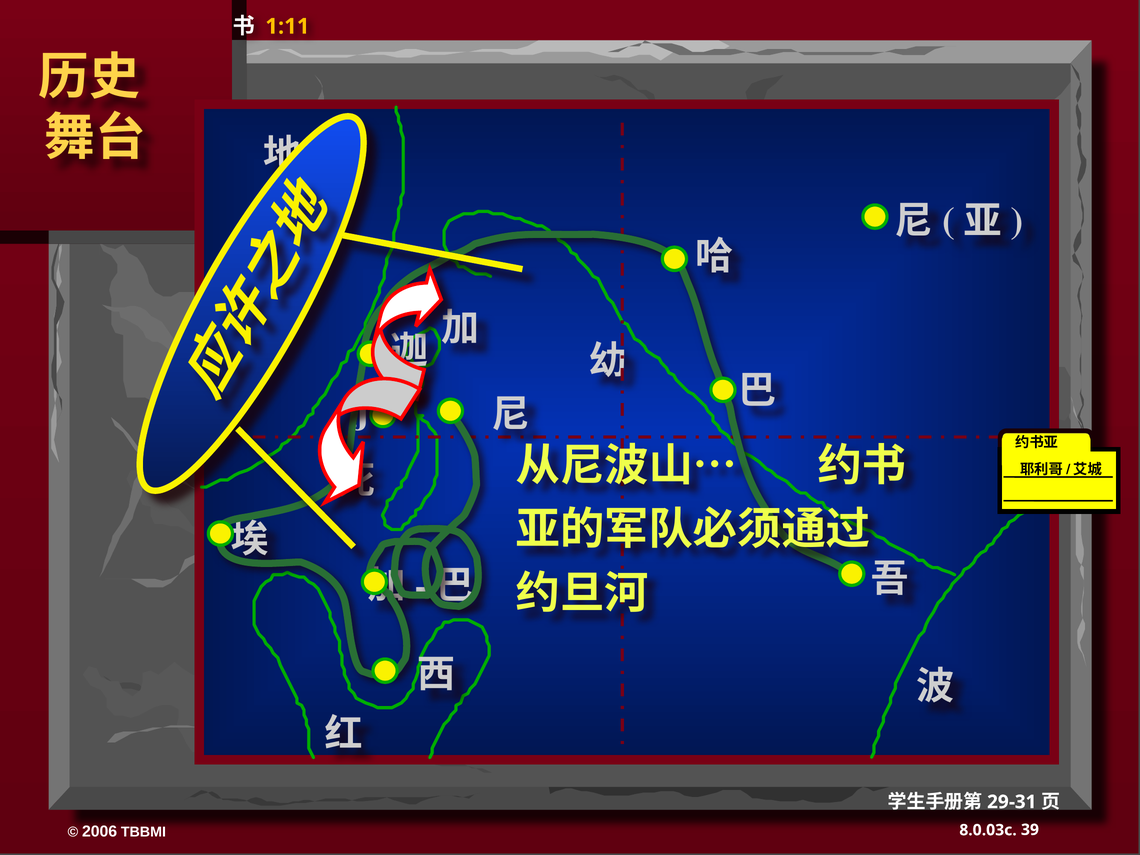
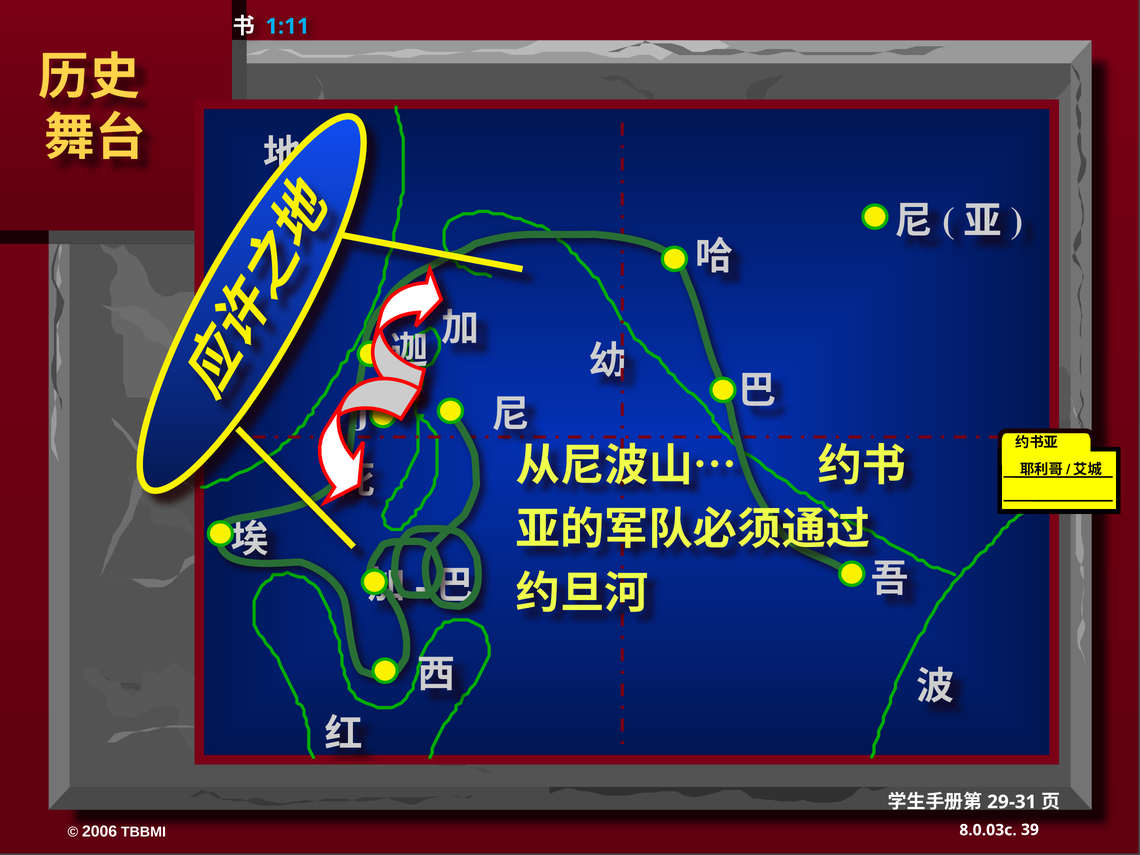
1:11 colour: yellow -> light blue
